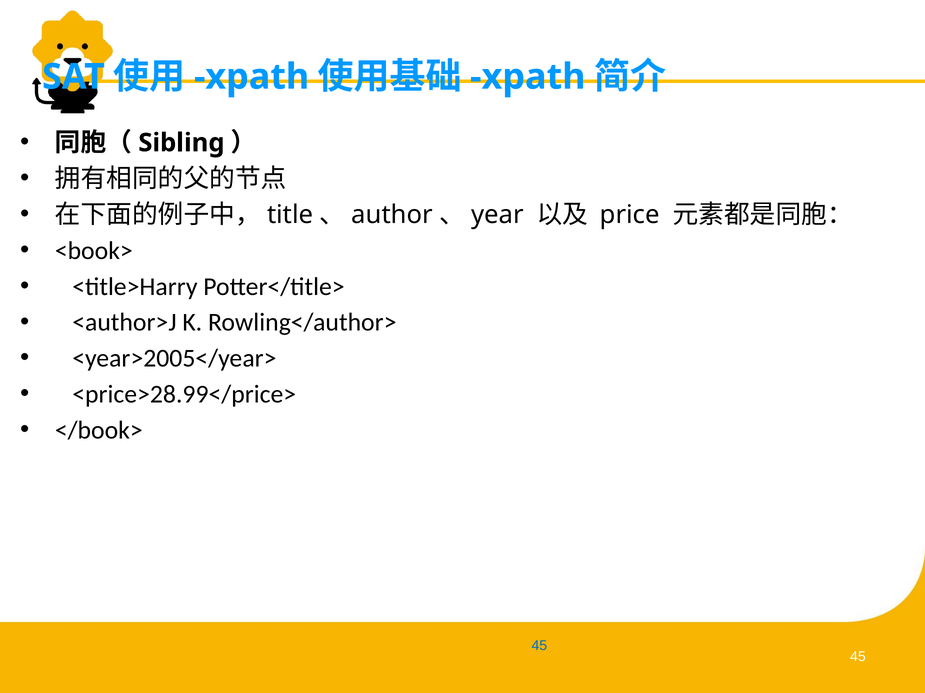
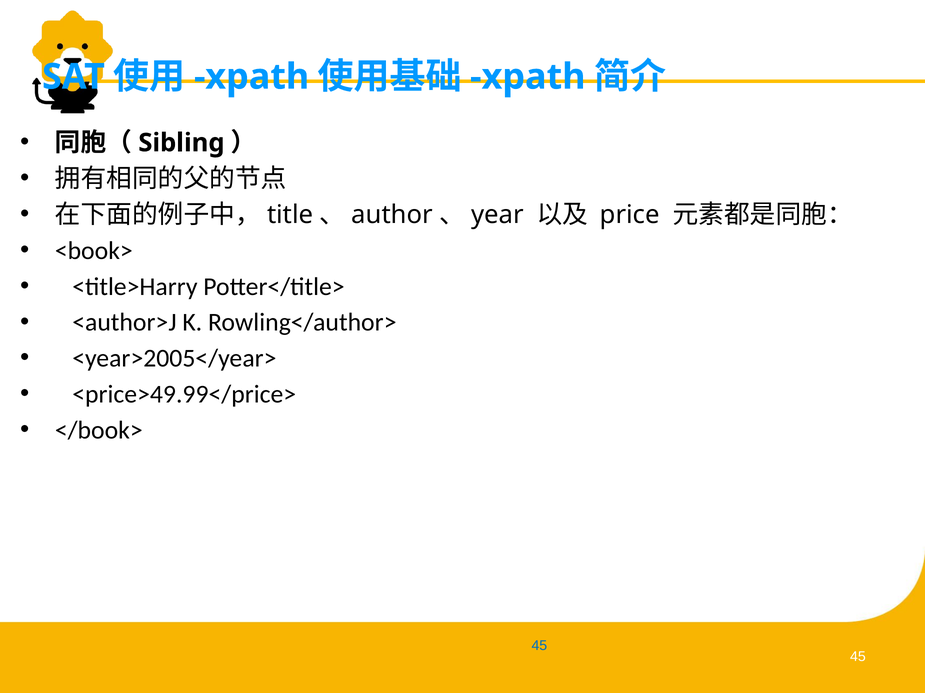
<price>28.99</price>: <price>28.99</price> -> <price>49.99</price>
